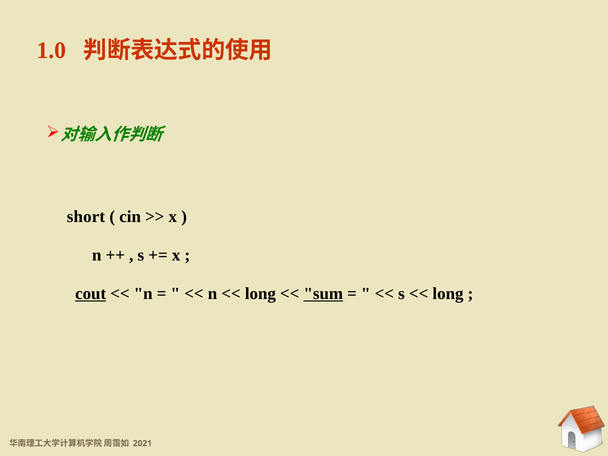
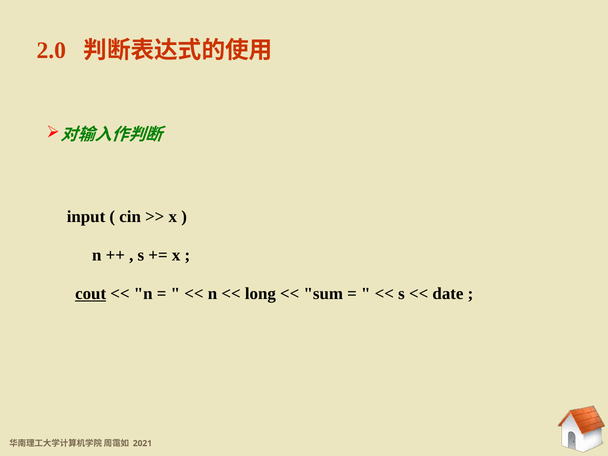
1.0: 1.0 -> 2.0
short: short -> input
sum underline: present -> none
long at (448, 294): long -> date
